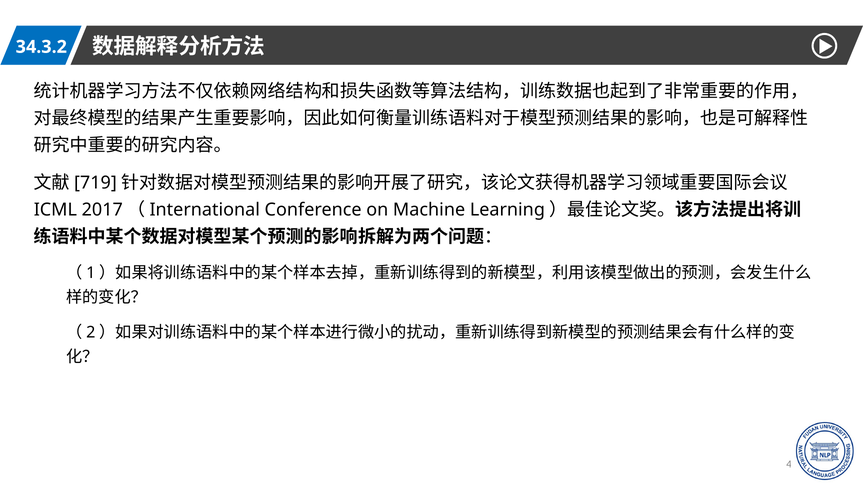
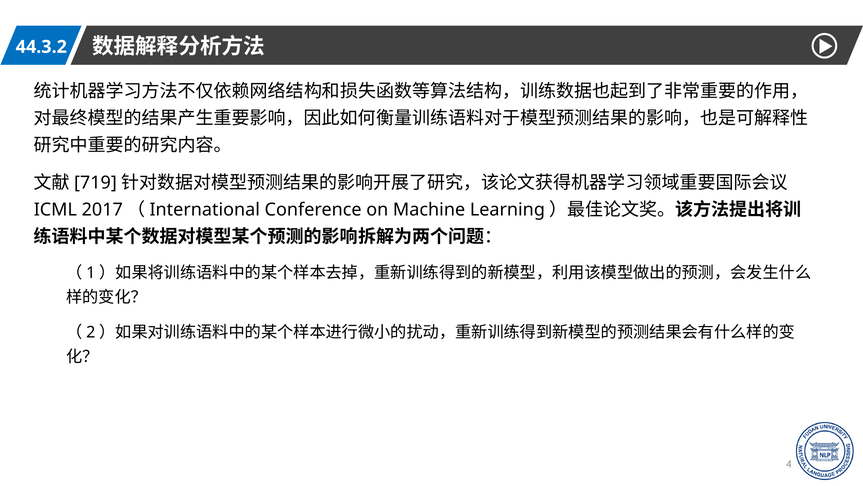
34.3.2: 34.3.2 -> 44.3.2
